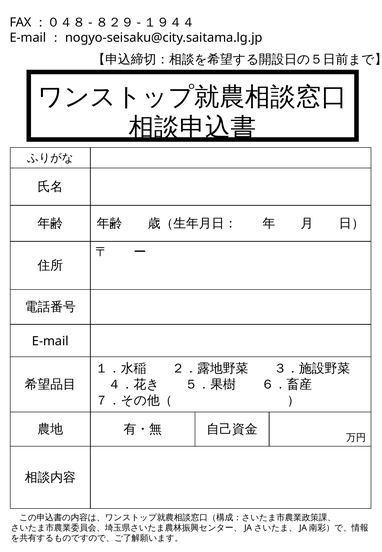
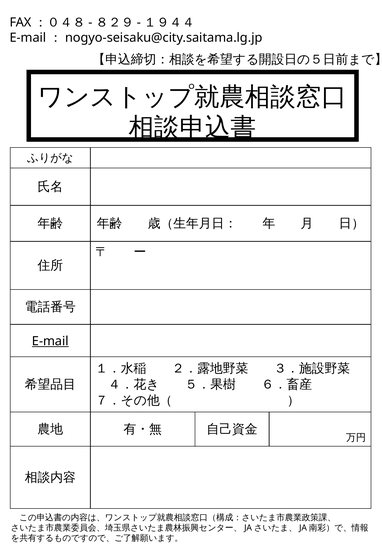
E-mail underline: none -> present
